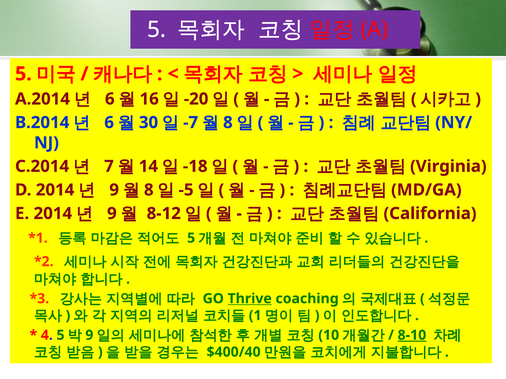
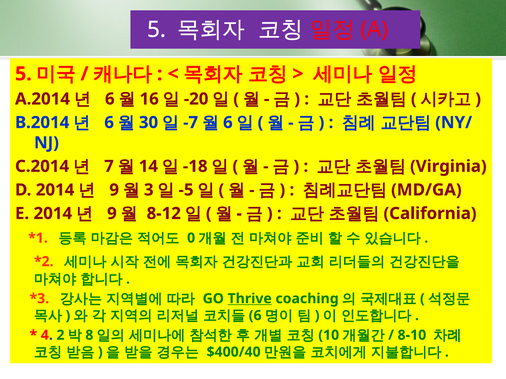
8 at (228, 123): 8 -> 6
8 at (149, 190): 8 -> 3
5 at (191, 238): 5 -> 0
1 at (255, 316): 1 -> 6
4 5: 5 -> 2
9 at (89, 336): 9 -> 8
8-10 underline: present -> none
